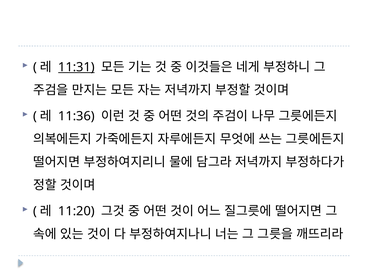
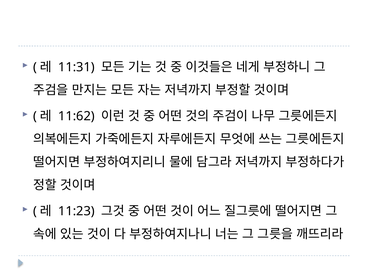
11:31 underline: present -> none
11:36: 11:36 -> 11:62
11:20: 11:20 -> 11:23
